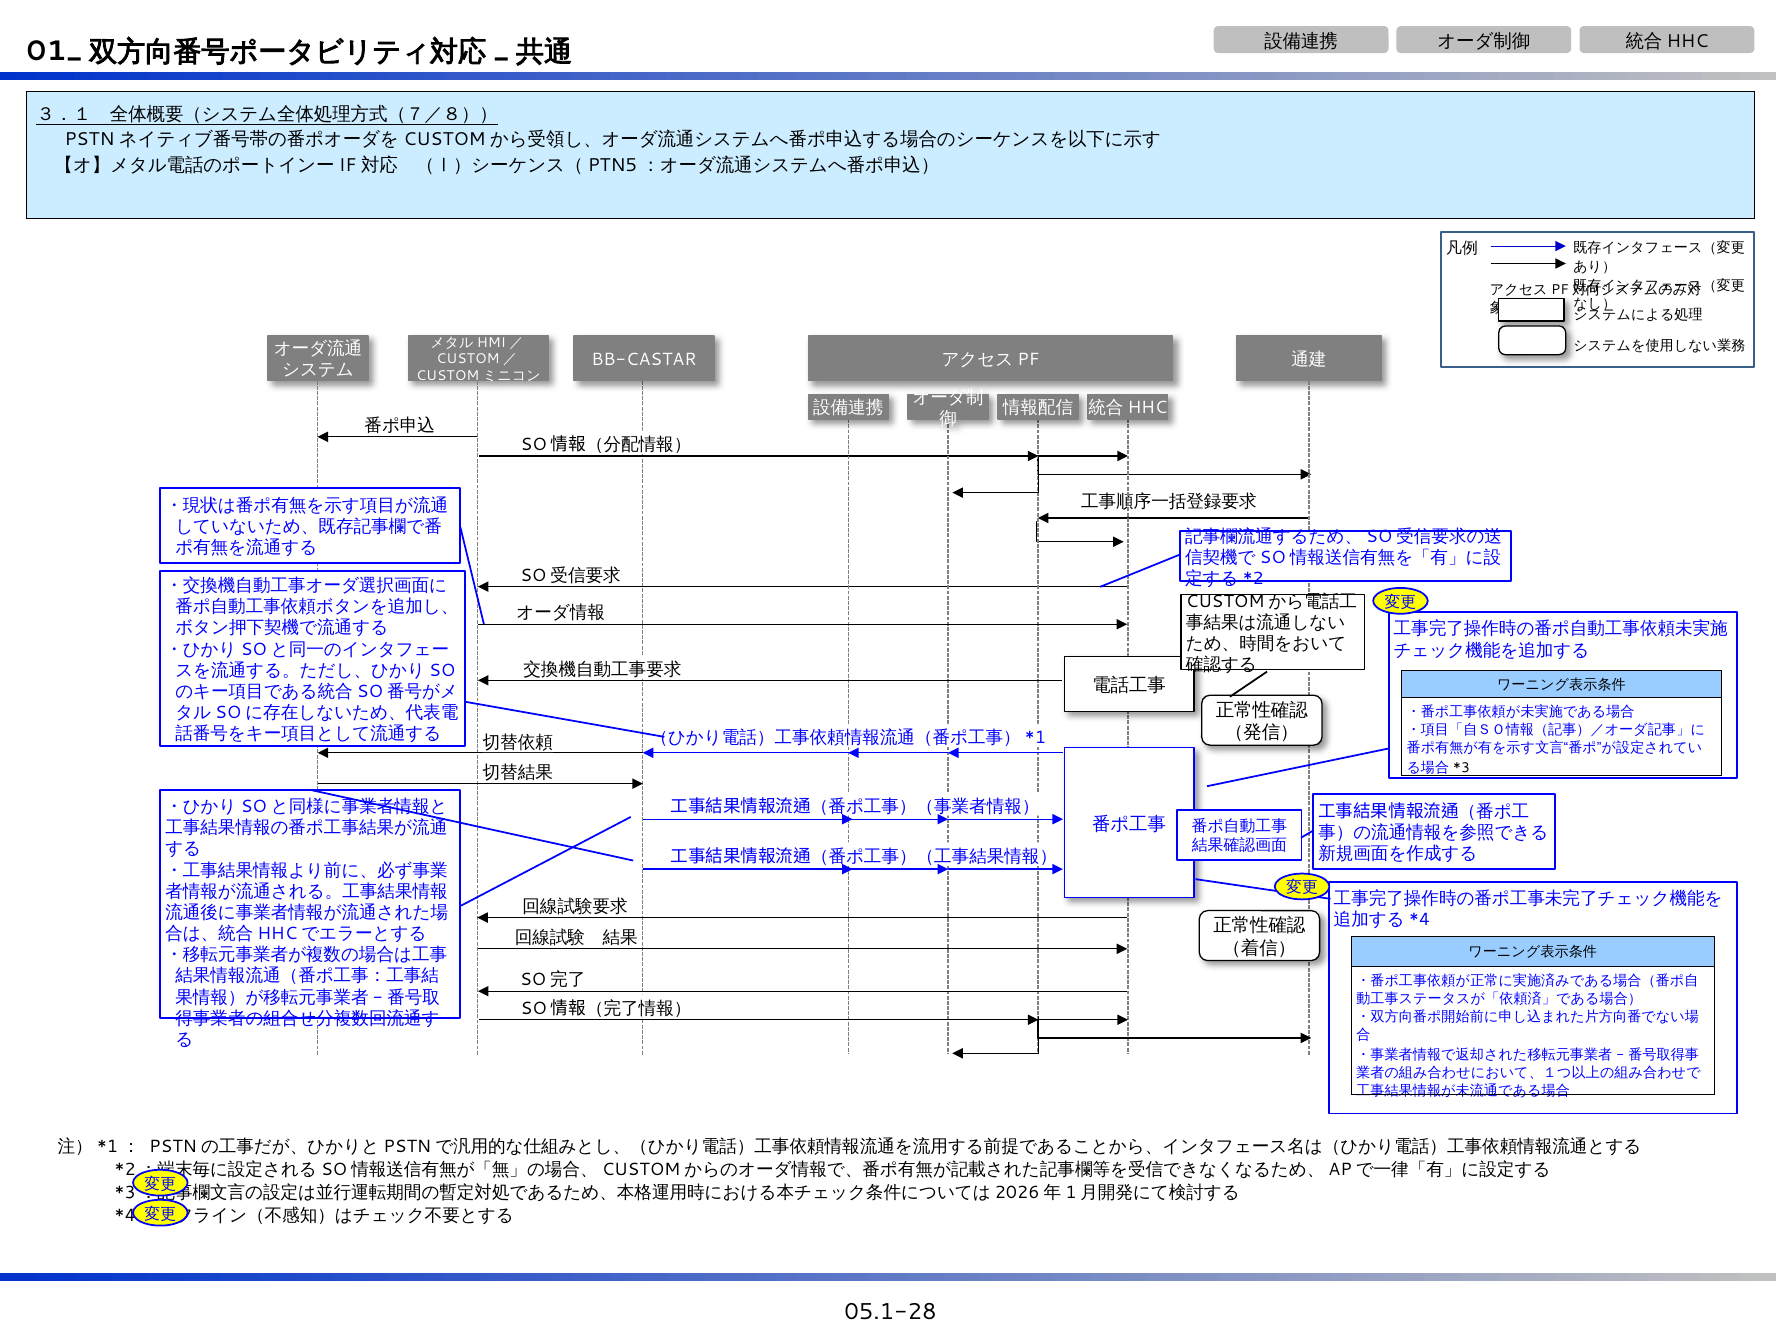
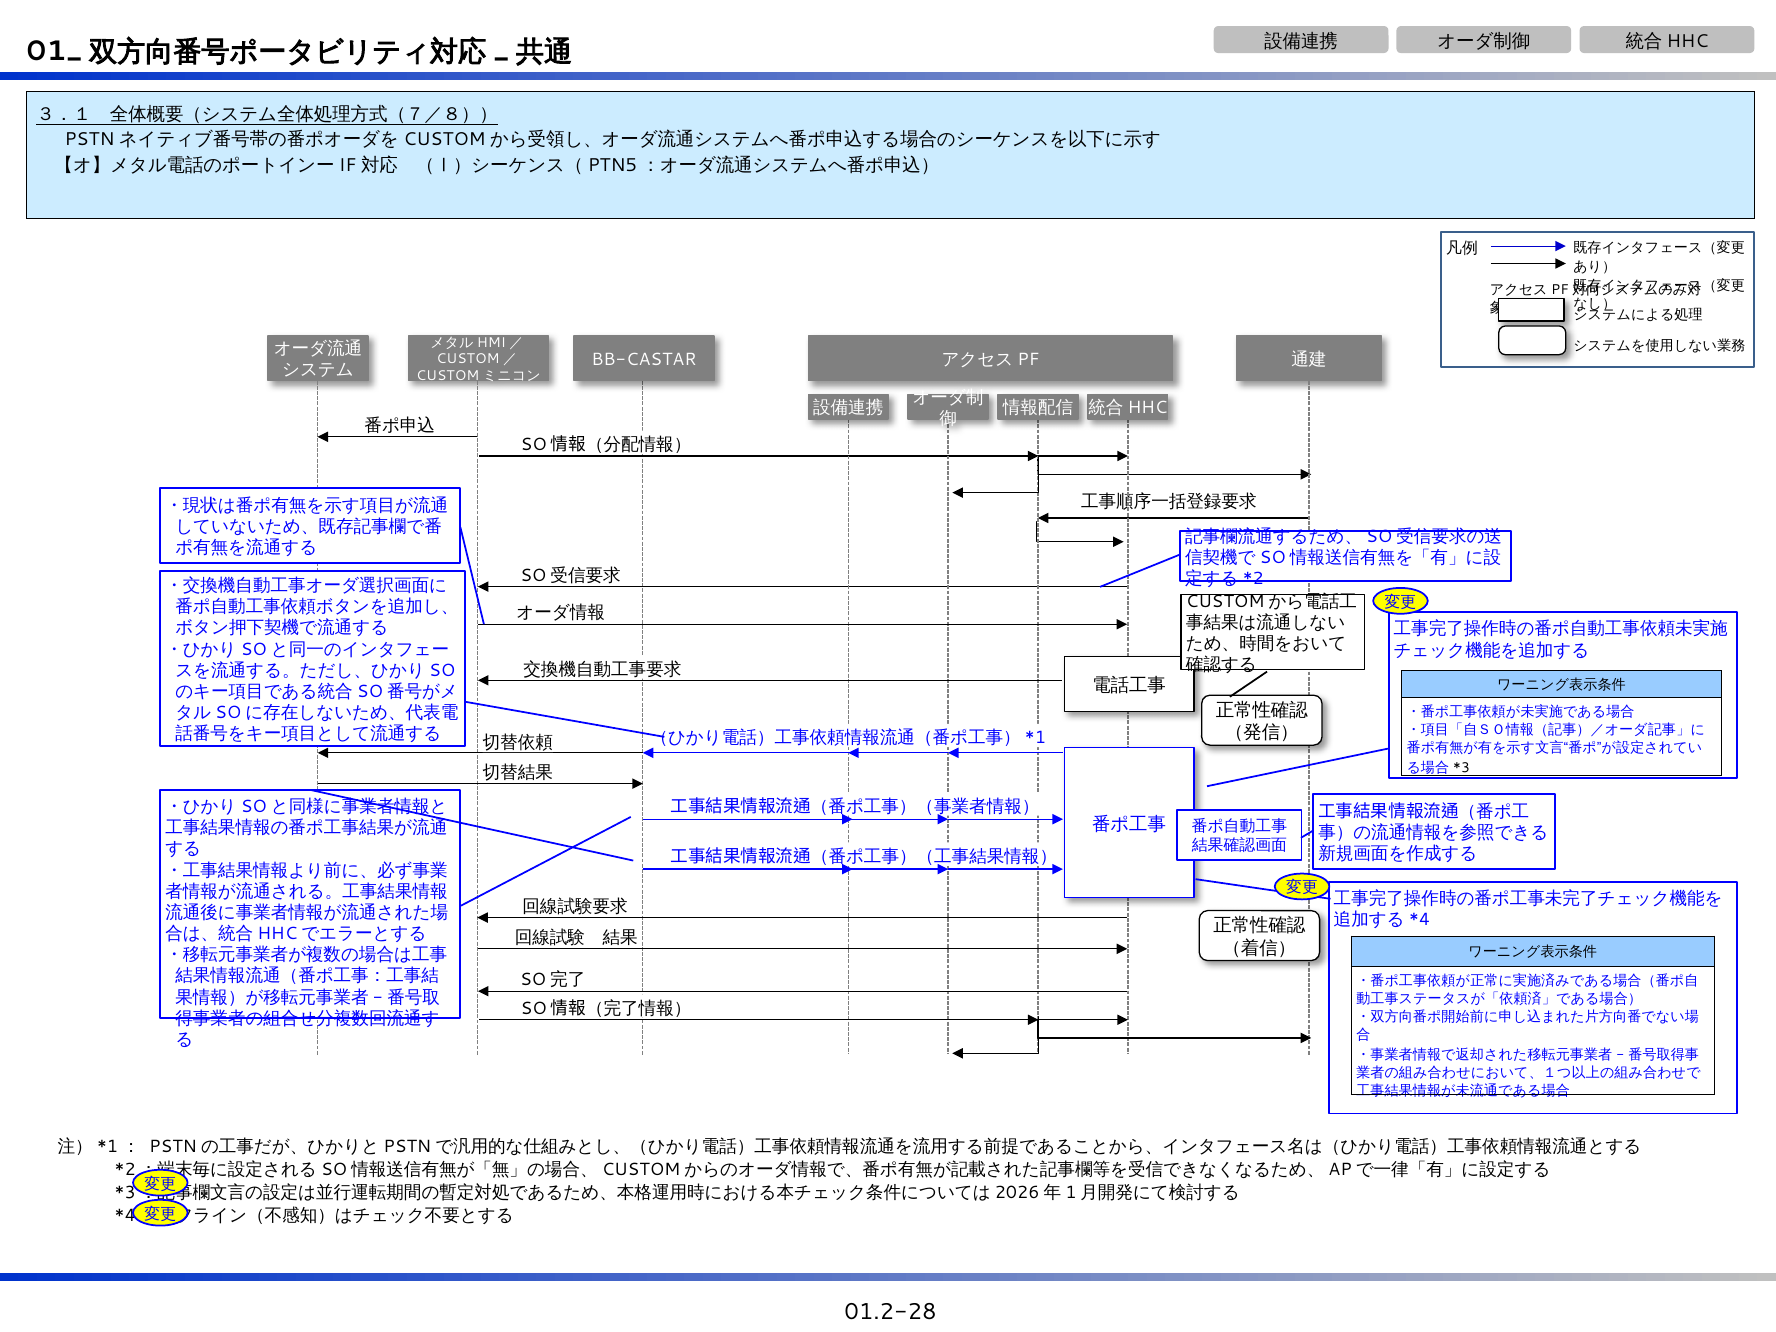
05.1-28: 05.1-28 -> 01.2-28
